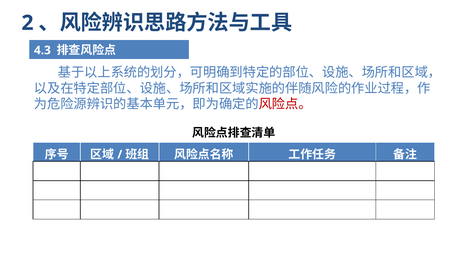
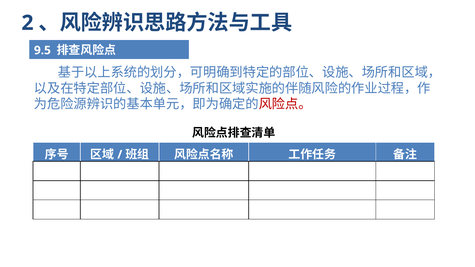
4.3: 4.3 -> 9.5
